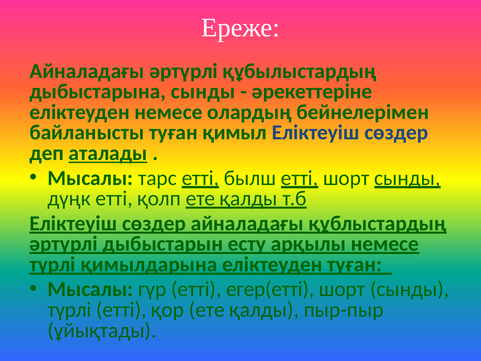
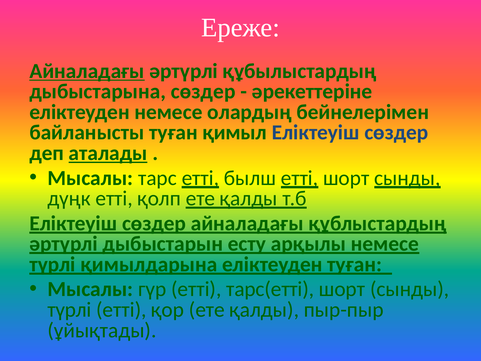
Айналадағы at (87, 71) underline: none -> present
дыбыстарына сынды: сынды -> сөздер
егер(етті: егер(етті -> тарс(етті
